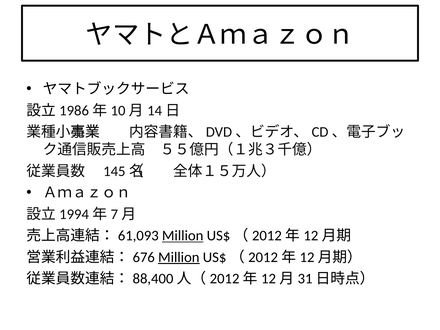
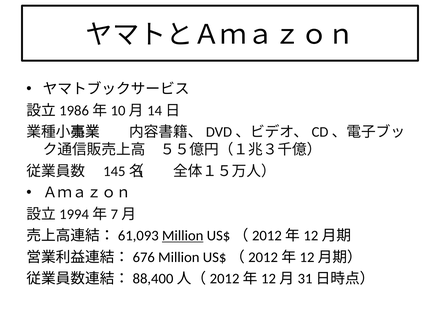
Million at (179, 257) underline: present -> none
